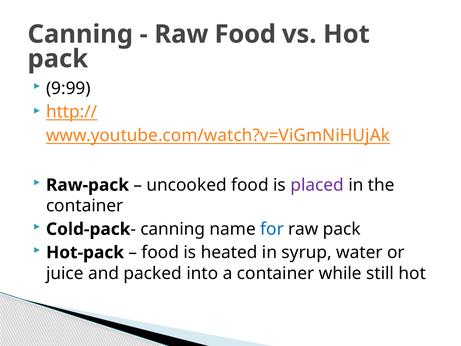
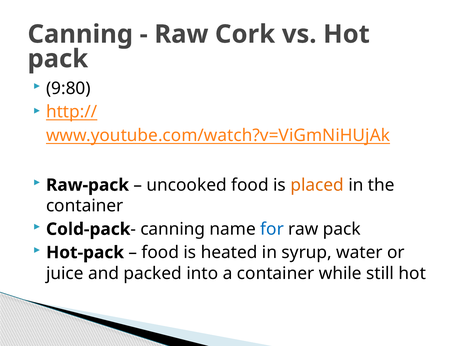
Raw Food: Food -> Cork
9:99: 9:99 -> 9:80
placed colour: purple -> orange
